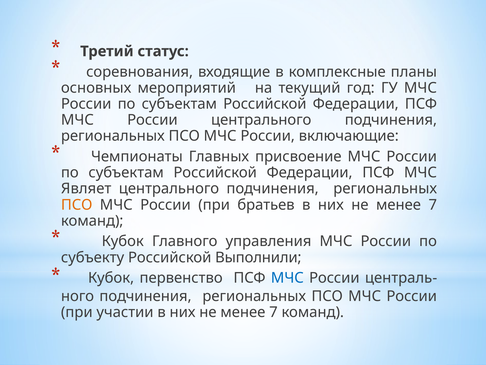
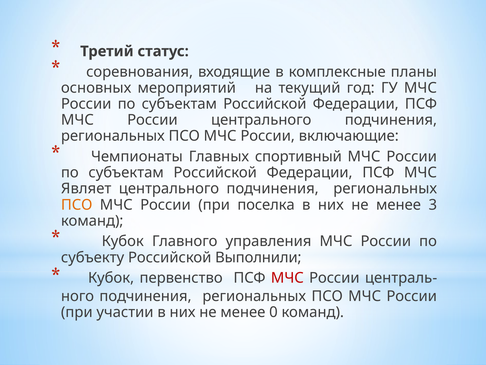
присвоение: присвоение -> спортивный
братьев: братьев -> поселка
7 at (433, 205): 7 -> 3
МЧС at (287, 278) colour: blue -> red
7 at (273, 312): 7 -> 0
